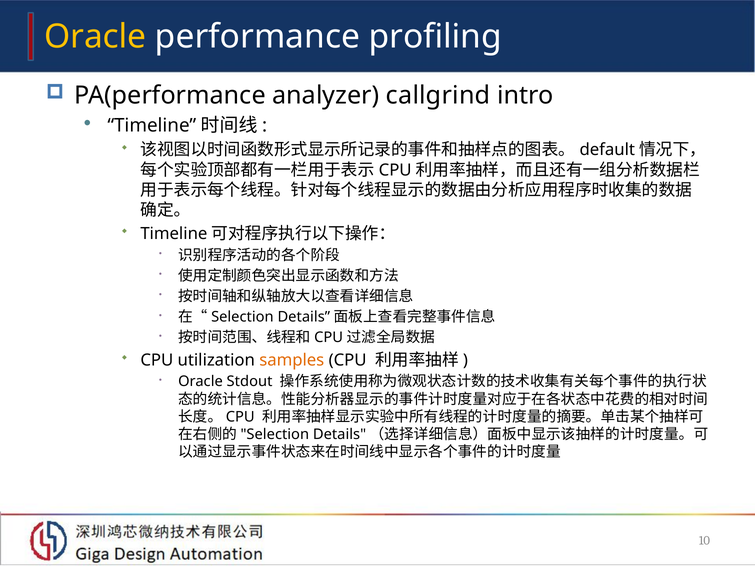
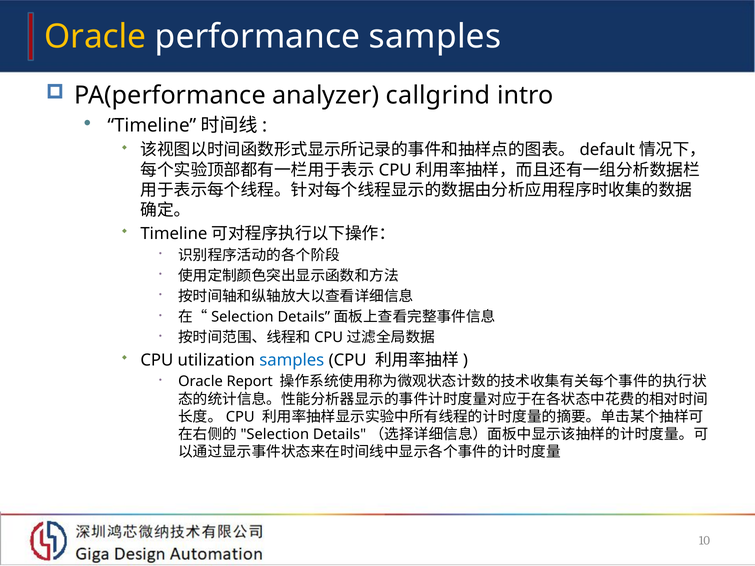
performance profiling: profiling -> samples
samples at (292, 360) colour: orange -> blue
Stdout: Stdout -> Report
